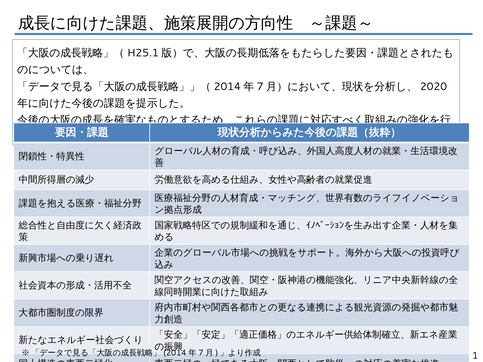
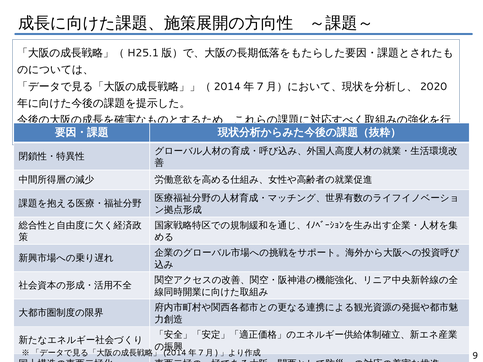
1: 1 -> 9
